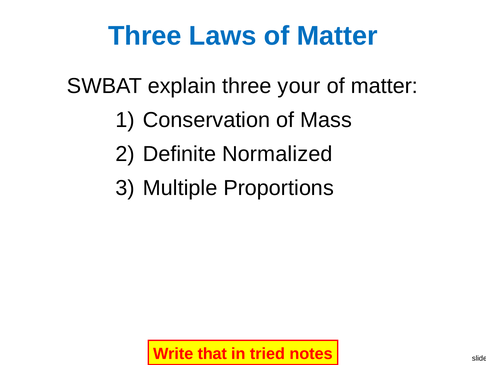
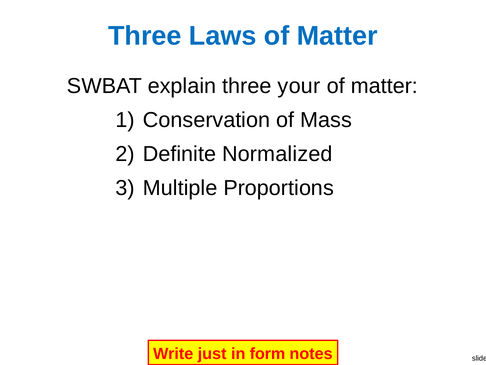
that: that -> just
tried: tried -> form
